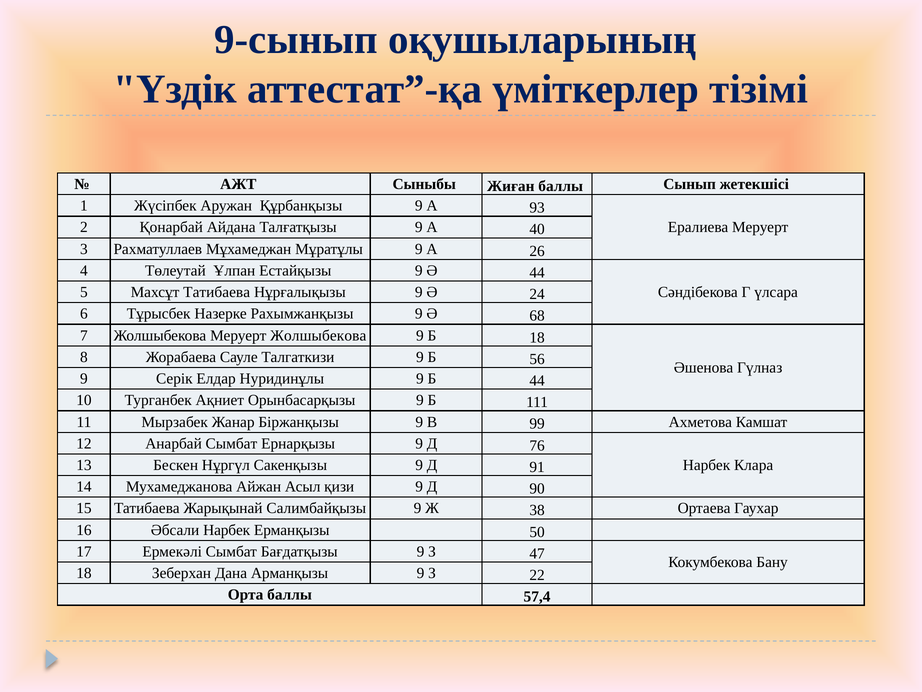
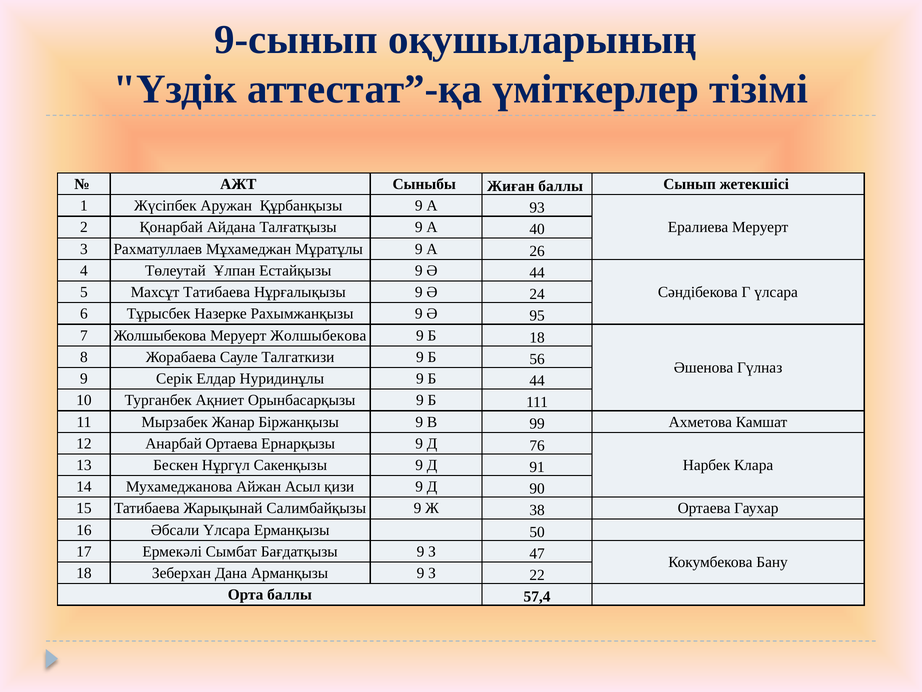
68: 68 -> 95
Анарбай Сымбат: Сымбат -> Ортаева
Әбсали Нарбек: Нарбек -> Үлсара
